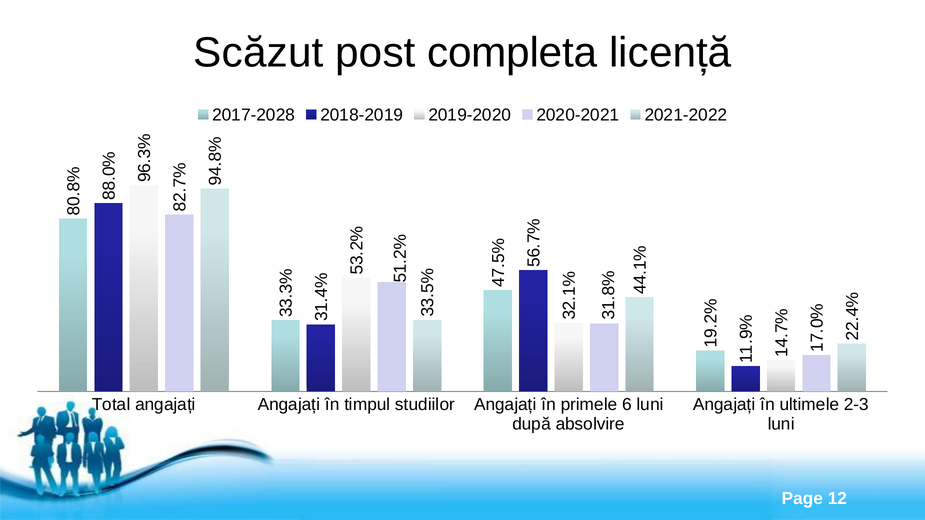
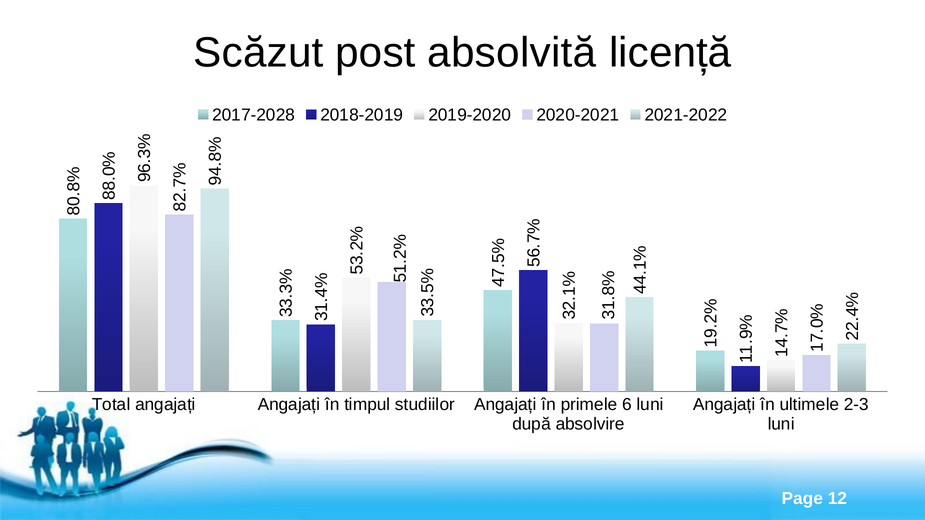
completa: completa -> absolvită
